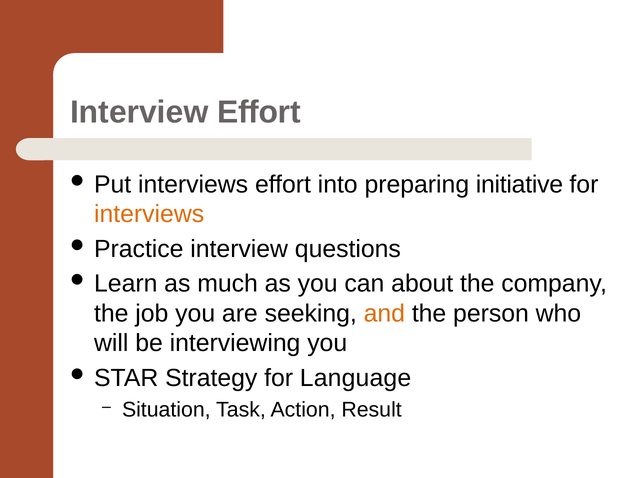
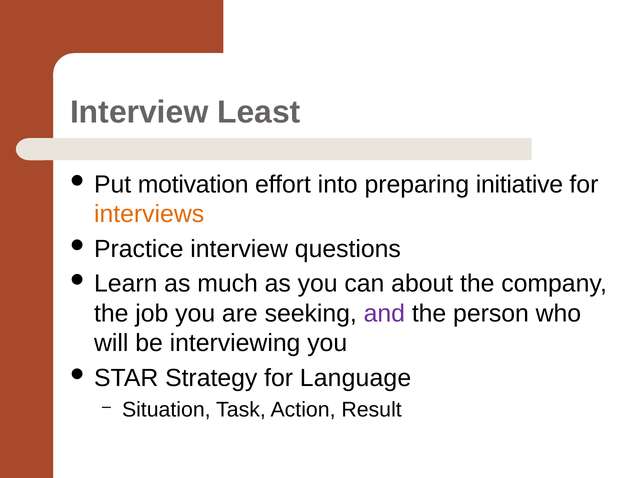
Interview Effort: Effort -> Least
Put interviews: interviews -> motivation
and colour: orange -> purple
